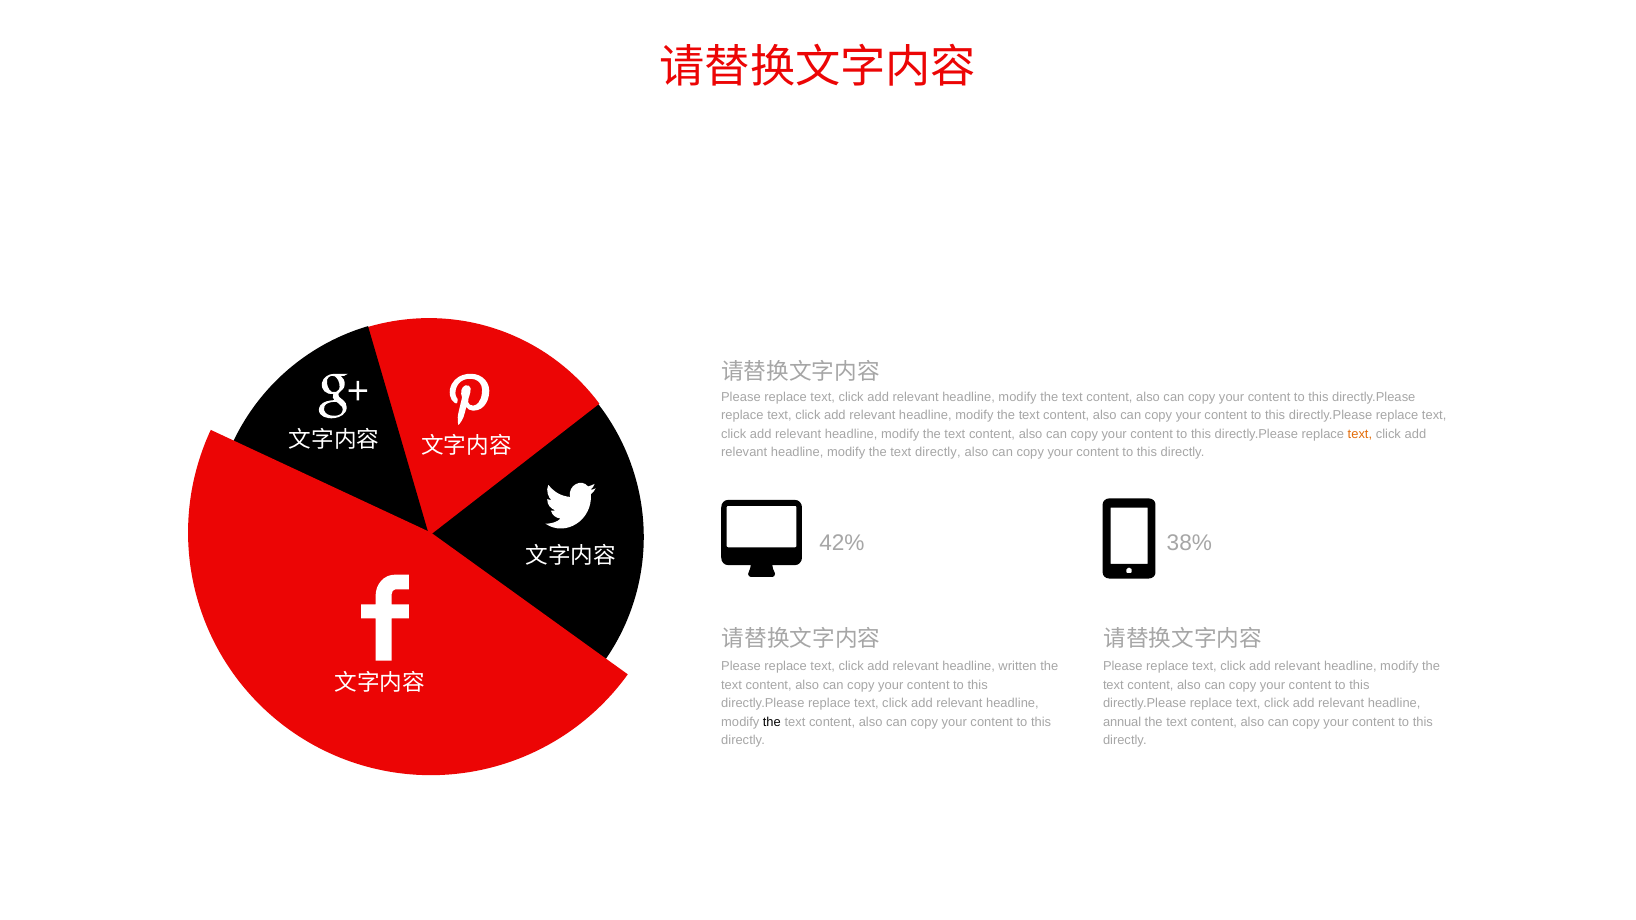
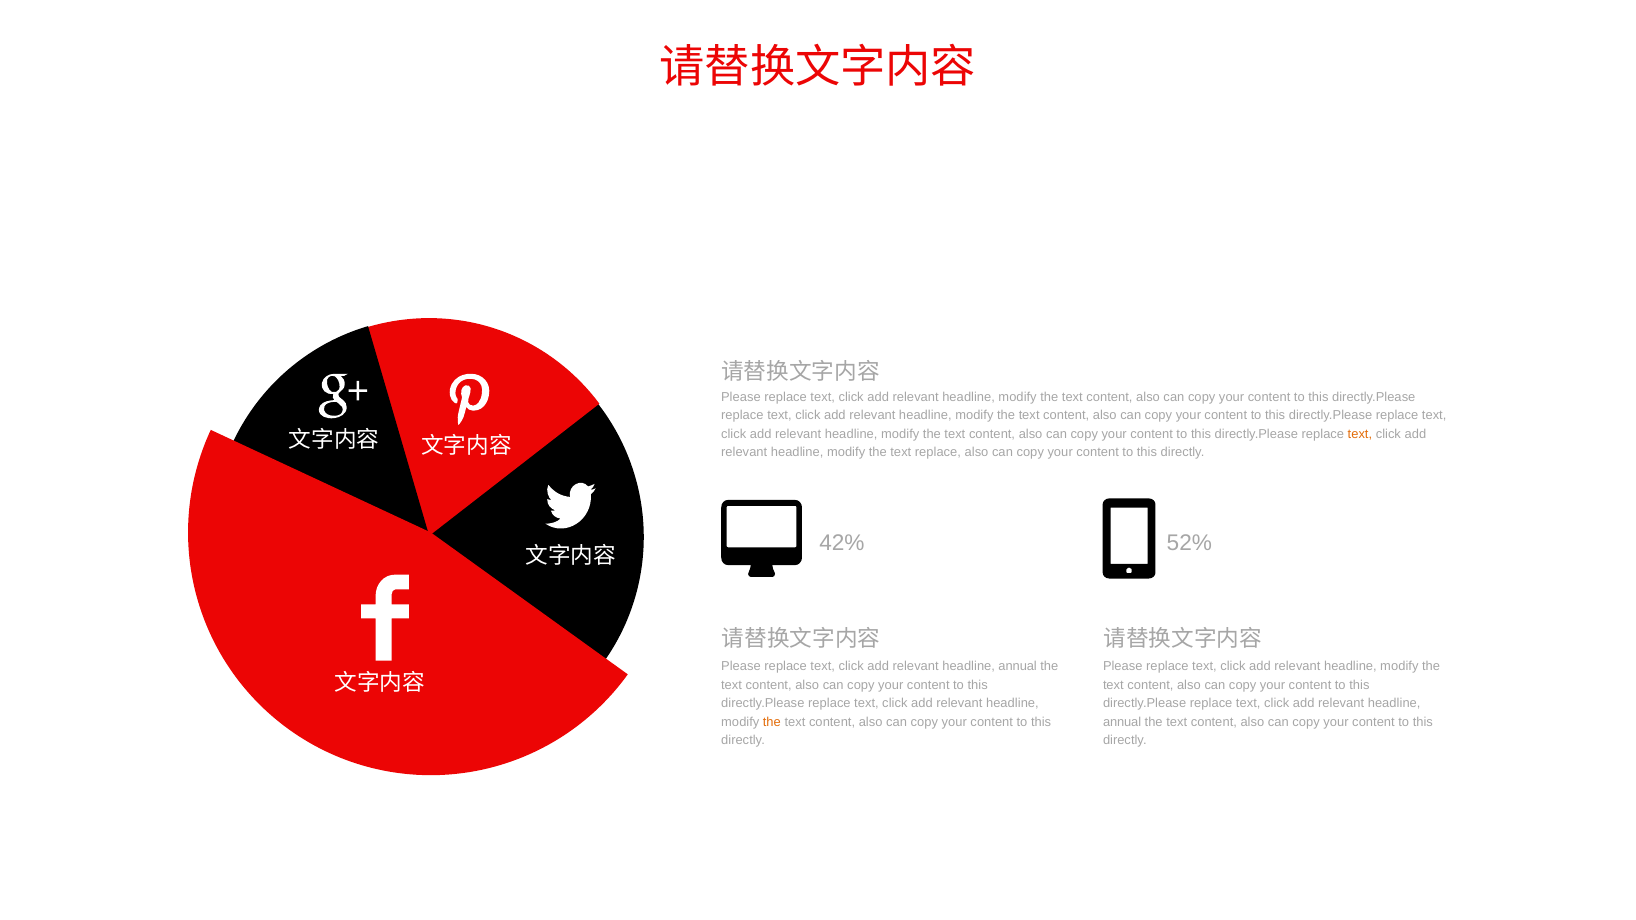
text directly: directly -> replace
38%: 38% -> 52%
written at (1018, 666): written -> annual
the at (772, 722) colour: black -> orange
